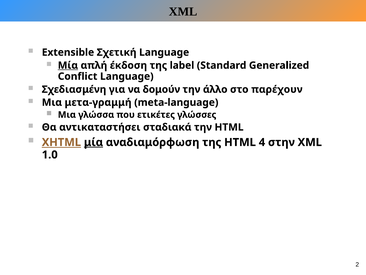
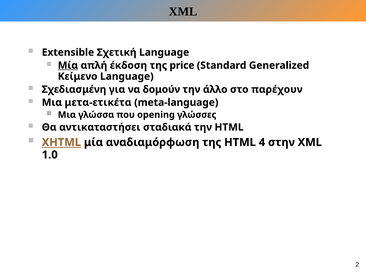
label: label -> price
Conflict: Conflict -> Κείμενο
μετα-γραμμή: μετα-γραμμή -> μετα-ετικέτα
ετικέτες: ετικέτες -> opening
μία at (93, 142) underline: present -> none
